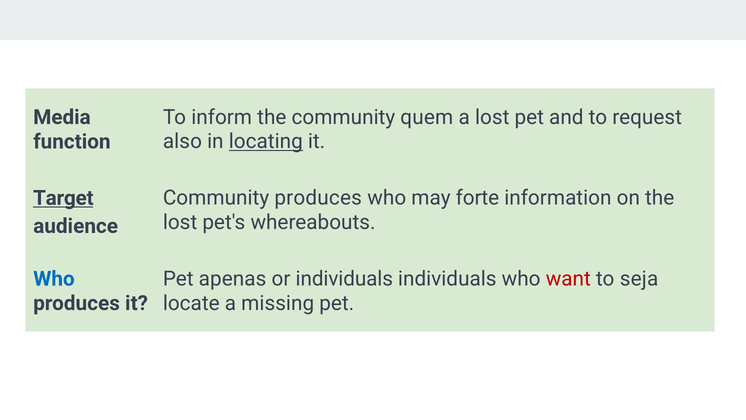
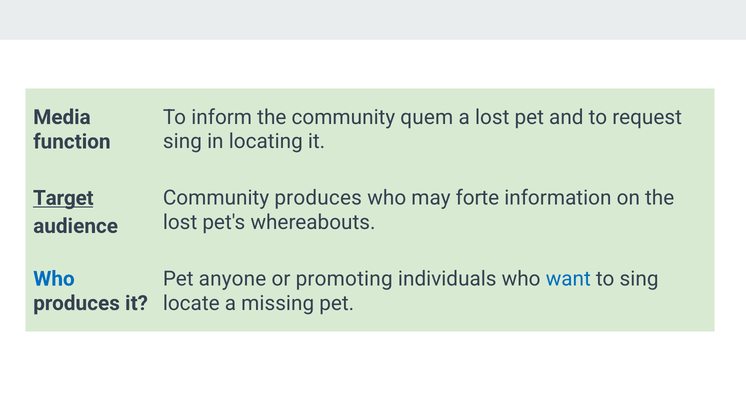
also at (182, 141): also -> sing
locating underline: present -> none
apenas: apenas -> anyone
or individuals: individuals -> promoting
want colour: red -> blue
to seja: seja -> sing
